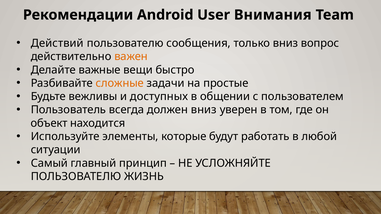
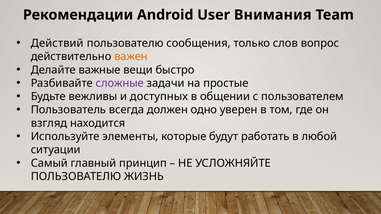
только вниз: вниз -> слов
сложные colour: orange -> purple
должен вниз: вниз -> одно
объект: объект -> взгляд
